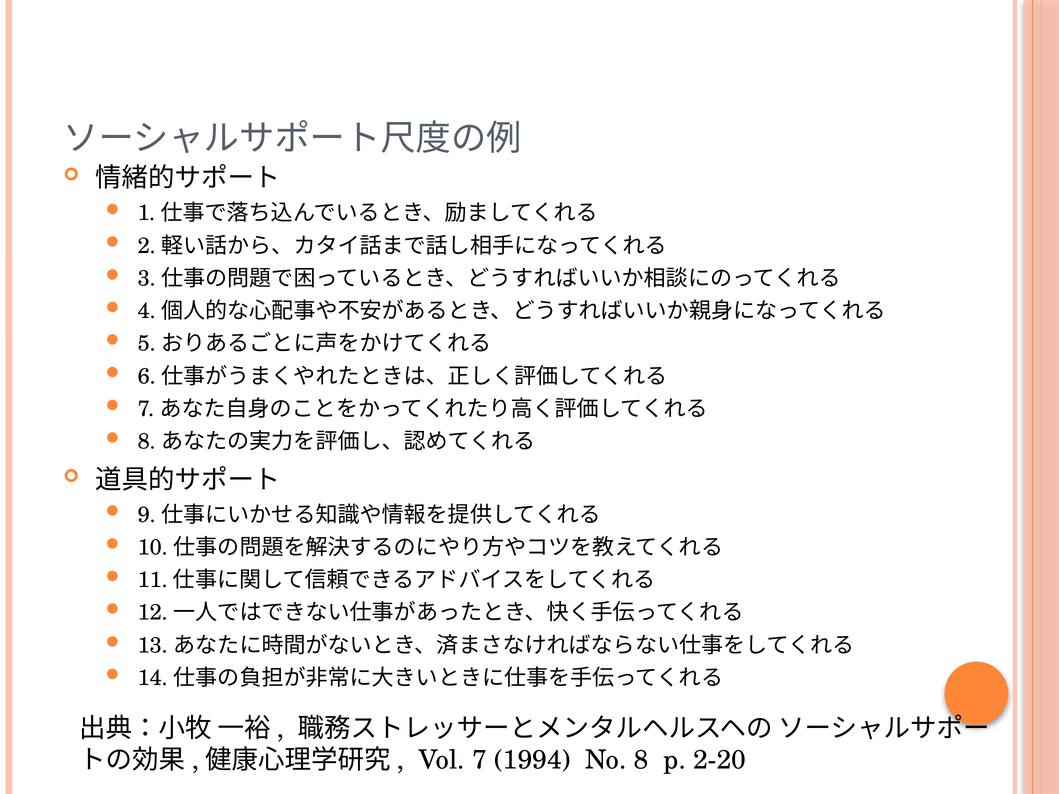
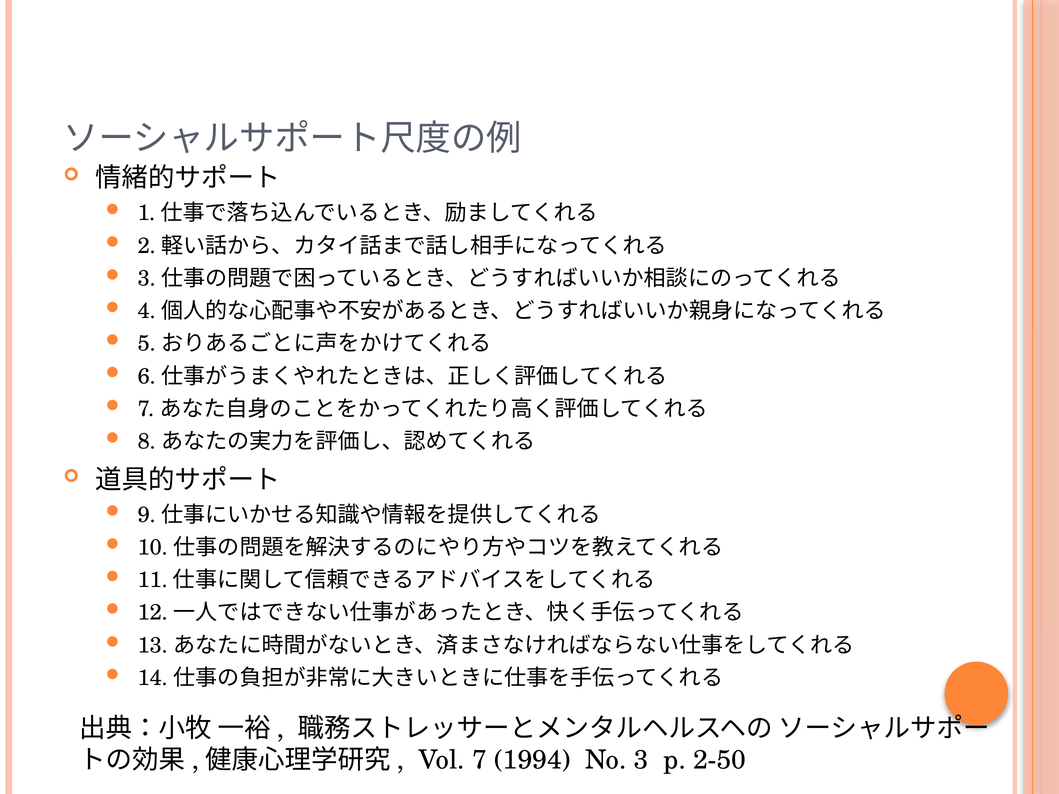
8: 8 -> 3
2-20: 2-20 -> 2-50
